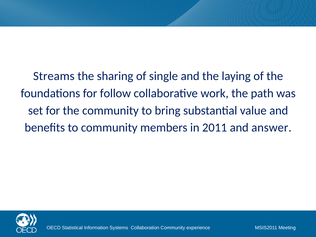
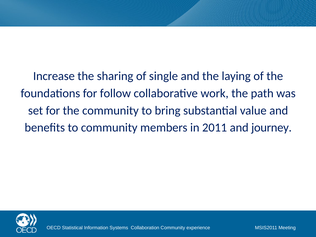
Streams: Streams -> Increase
answer: answer -> journey
